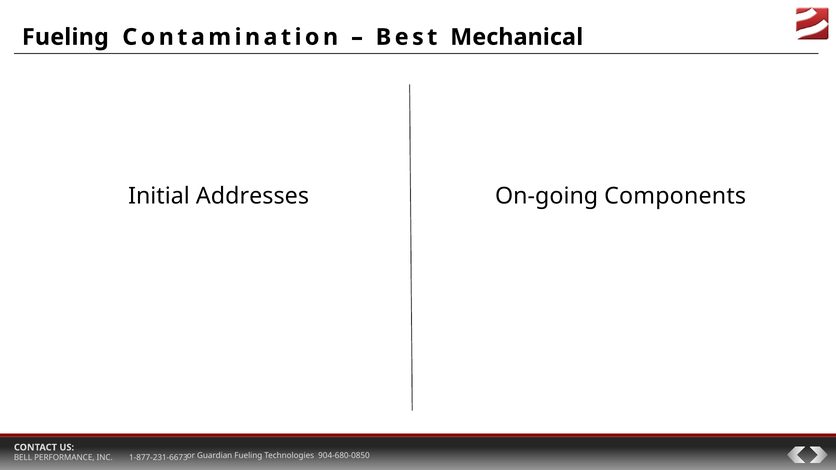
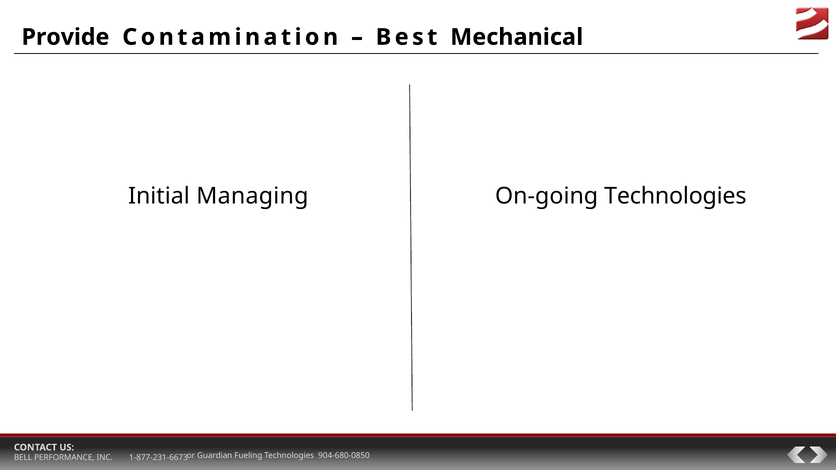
Fueling at (65, 37): Fueling -> Provide
Addresses: Addresses -> Managing
On-going Components: Components -> Technologies
